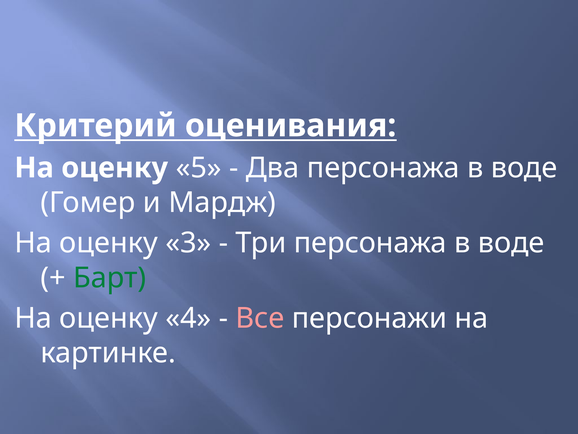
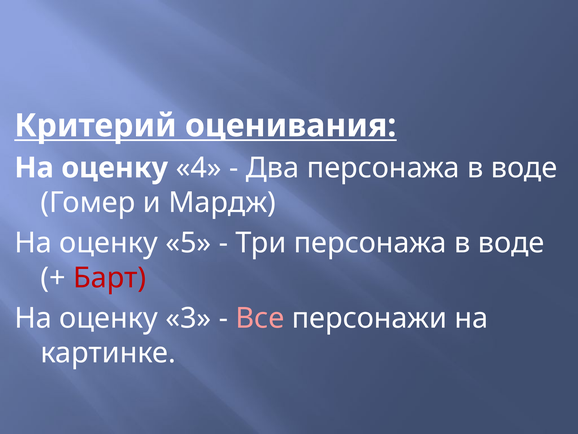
5: 5 -> 4
3: 3 -> 5
Барт colour: green -> red
4: 4 -> 3
